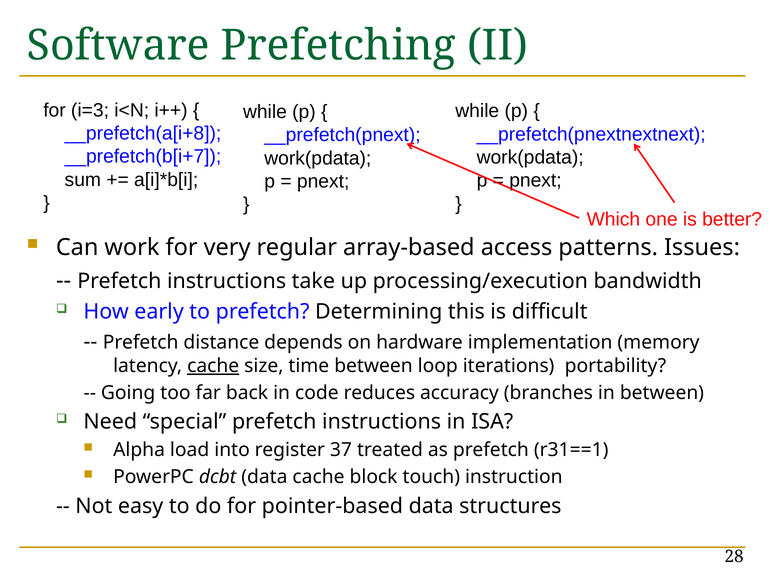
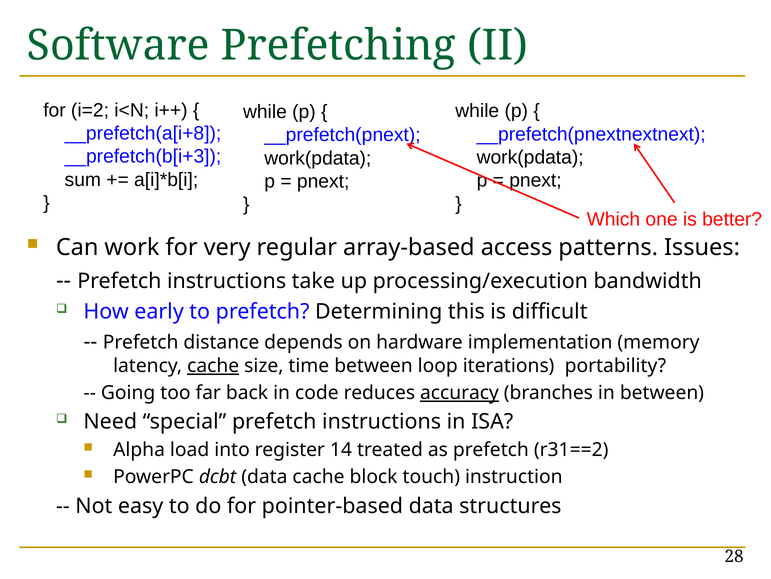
i=3: i=3 -> i=2
__prefetch(b[i+7: __prefetch(b[i+7 -> __prefetch(b[i+3
accuracy underline: none -> present
37: 37 -> 14
r31==1: r31==1 -> r31==2
